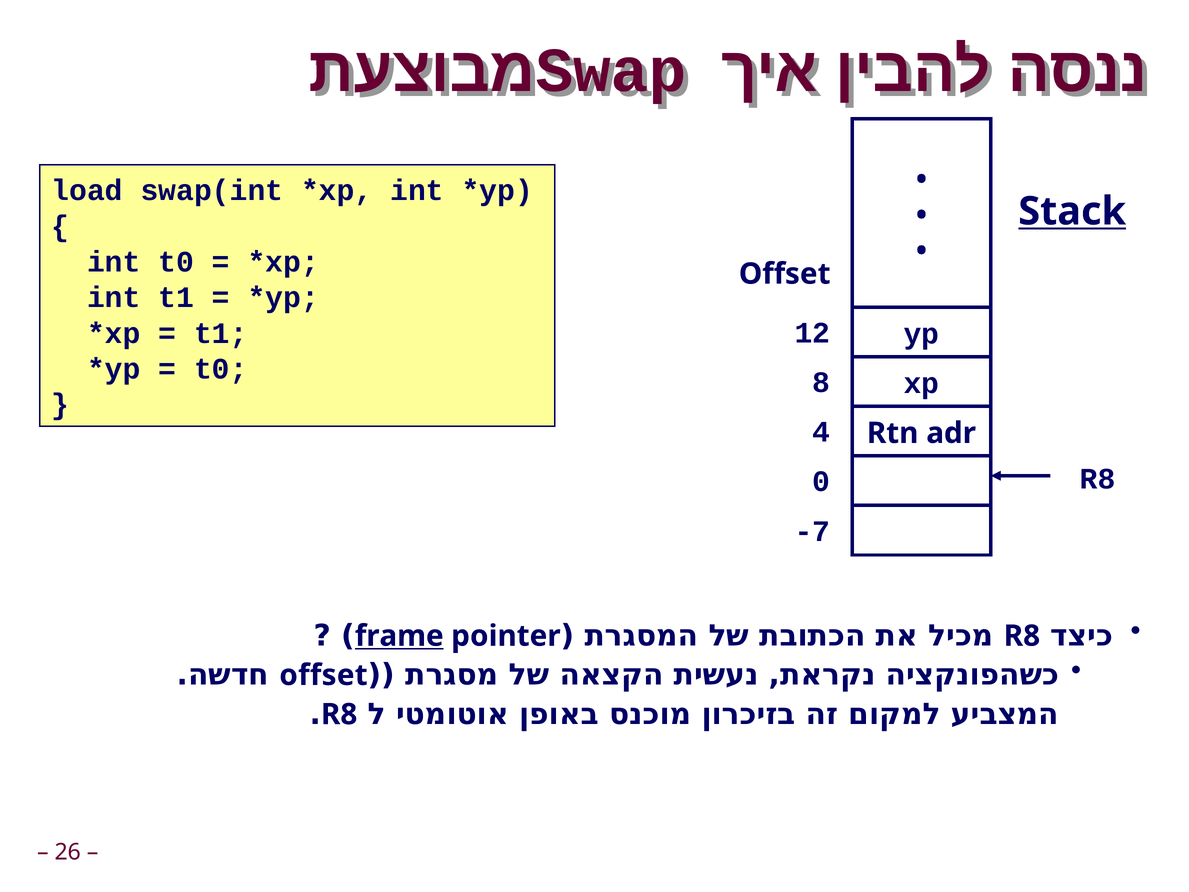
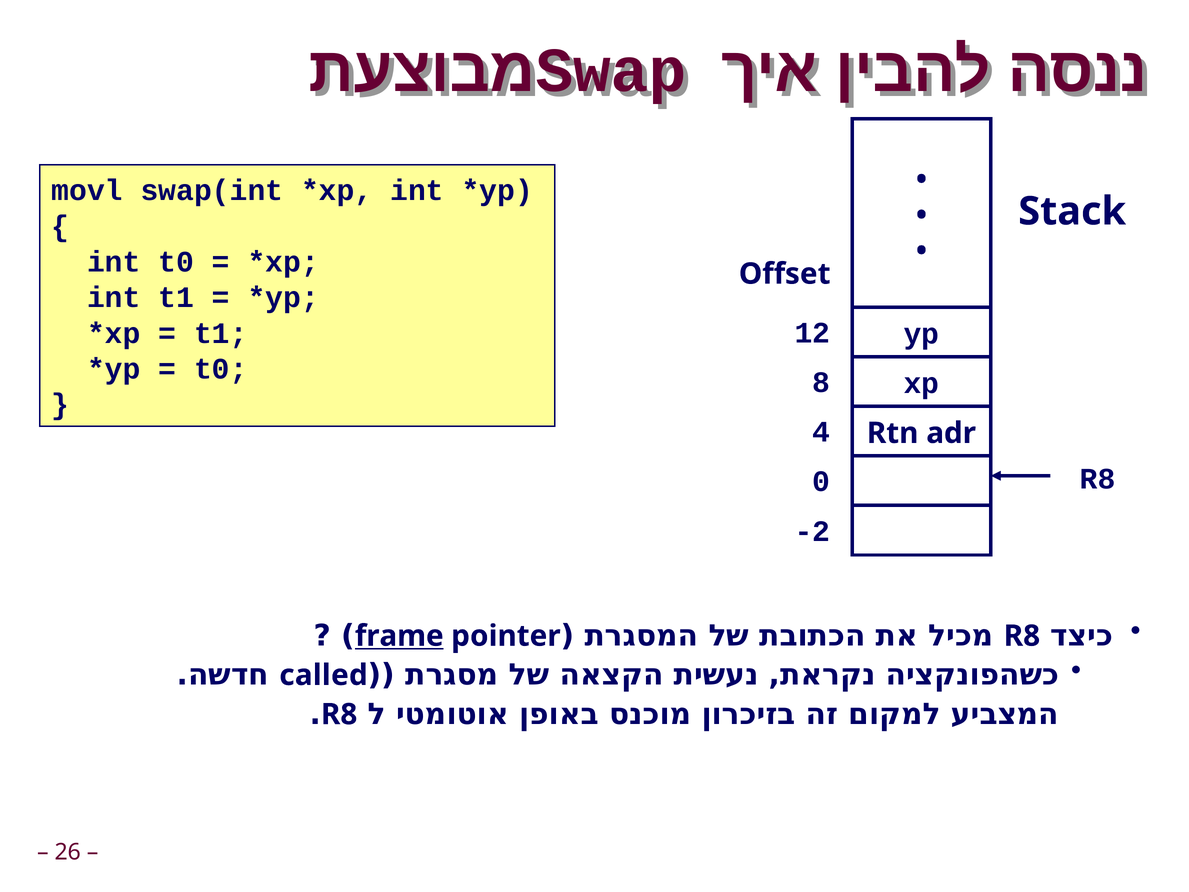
load: load -> movl
Stack underline: present -> none
-7: -7 -> -2
offset at (323, 675): offset -> called
